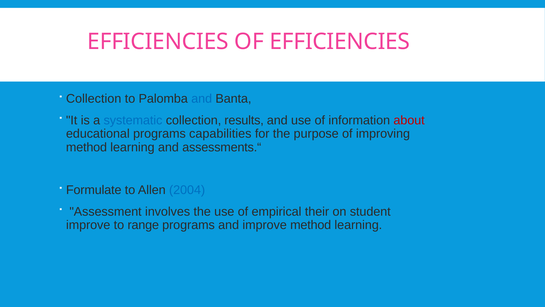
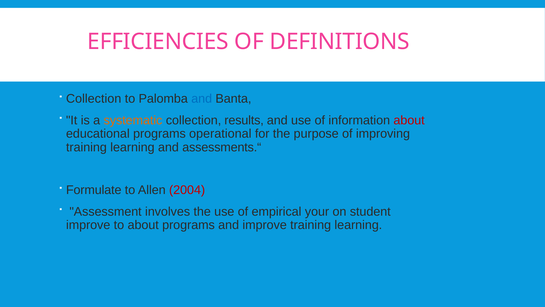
OF EFFICIENCIES: EFFICIENCIES -> DEFINITIONS
systematic colour: blue -> orange
capabilities: capabilities -> operational
method at (86, 147): method -> training
2004 colour: blue -> red
their: their -> your
to range: range -> about
improve method: method -> training
